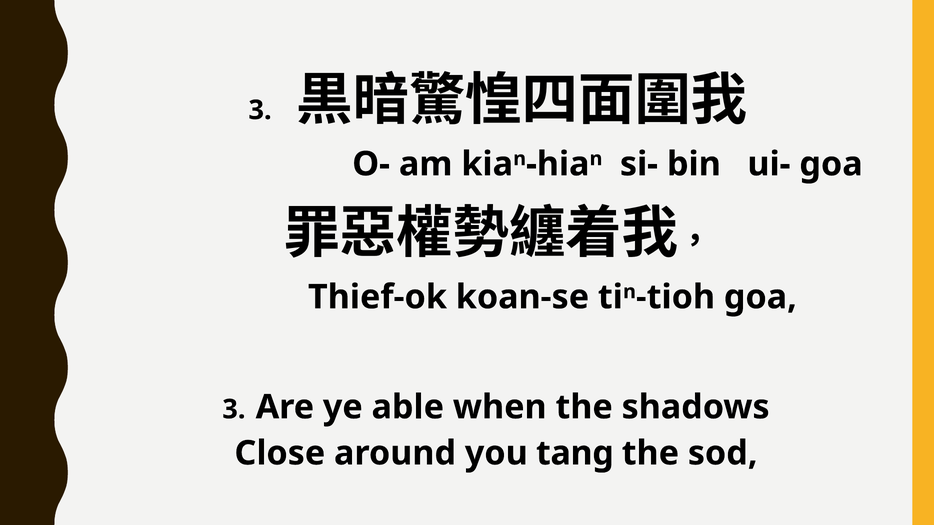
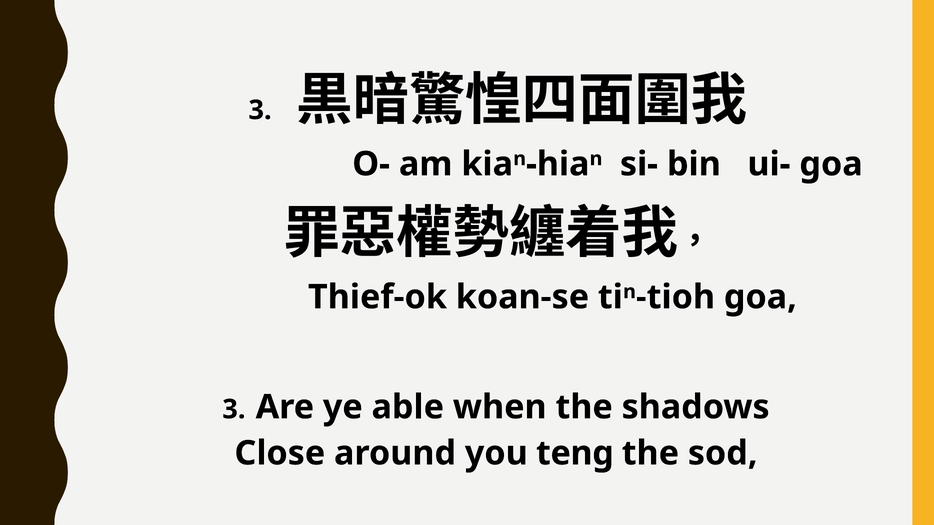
tang: tang -> teng
